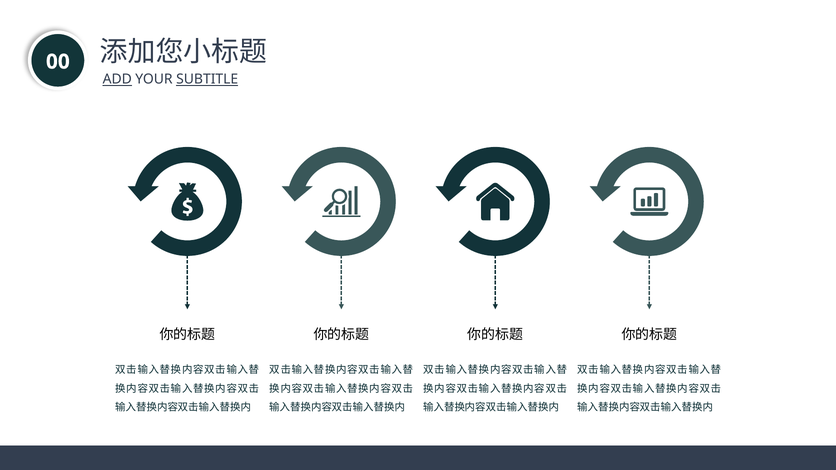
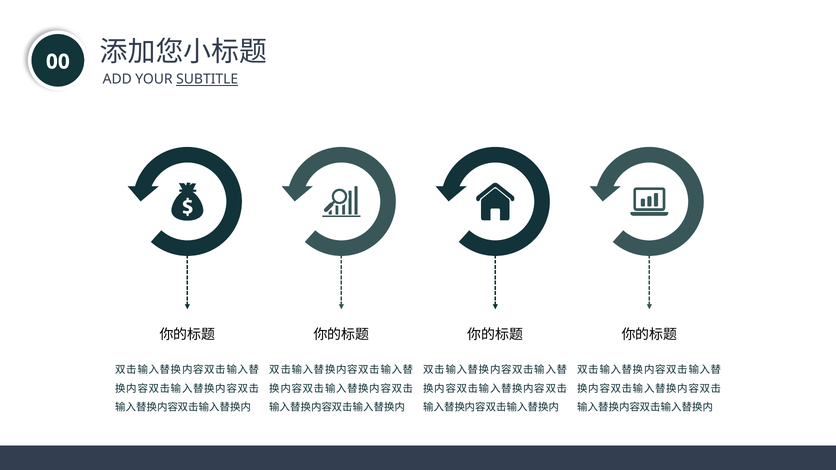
ADD underline: present -> none
